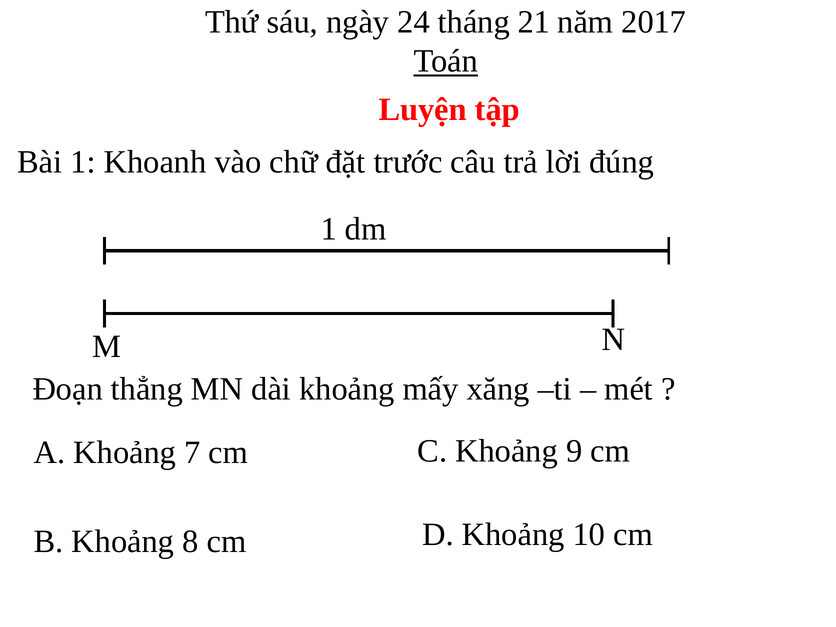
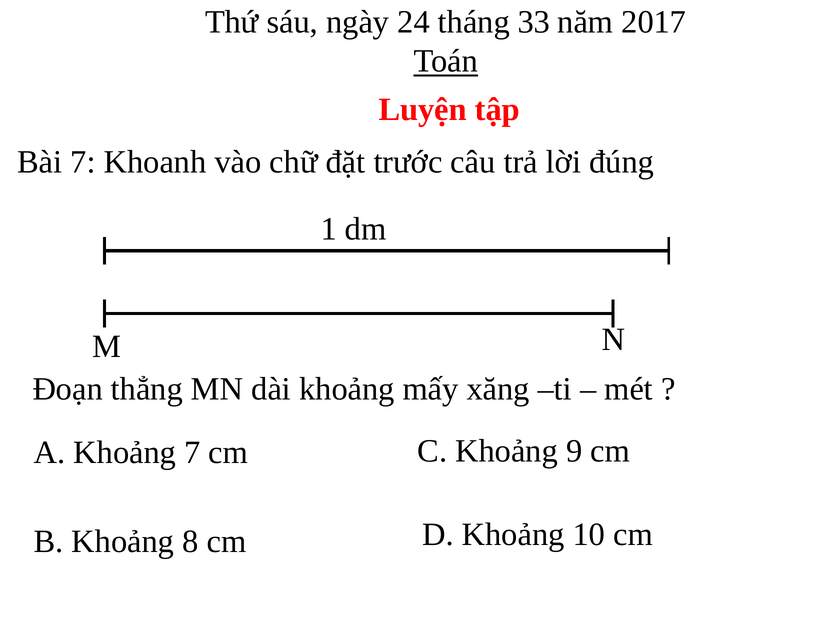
21: 21 -> 33
Bài 1: 1 -> 7
